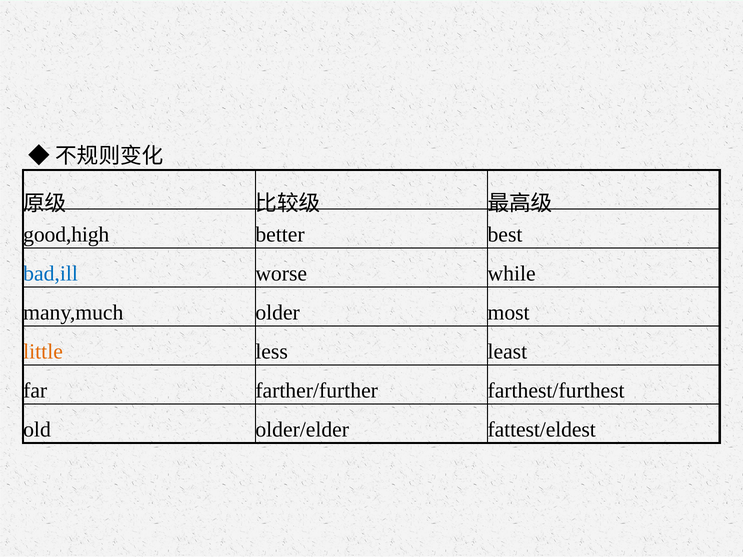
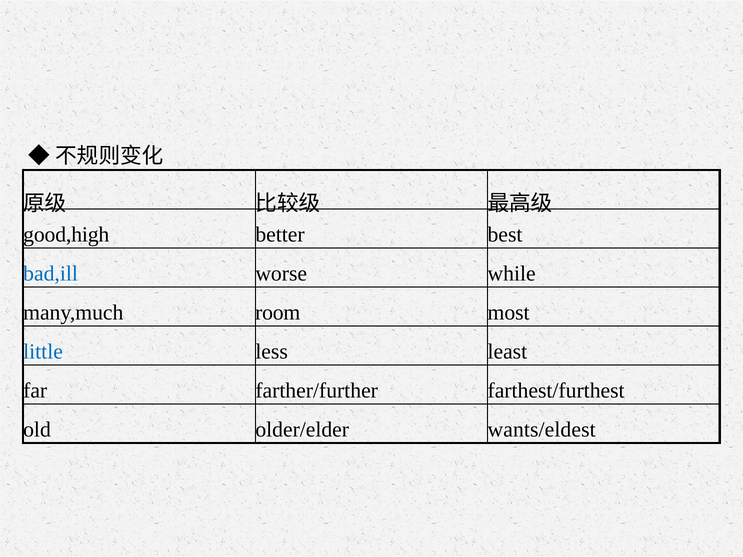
older: older -> room
little colour: orange -> blue
fattest/eldest: fattest/eldest -> wants/eldest
